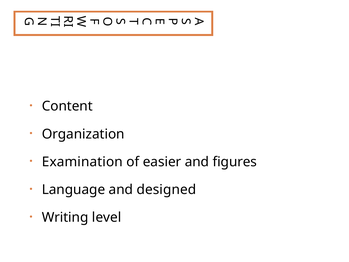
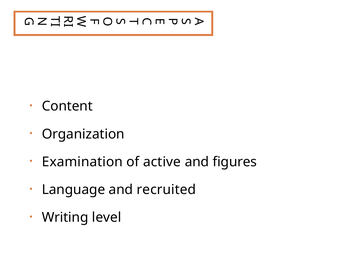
easier: easier -> active
designed: designed -> recruited
